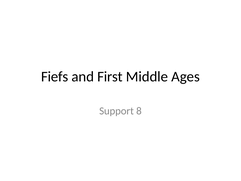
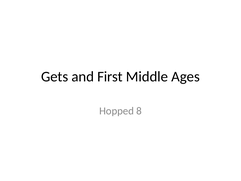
Fiefs: Fiefs -> Gets
Support: Support -> Hopped
